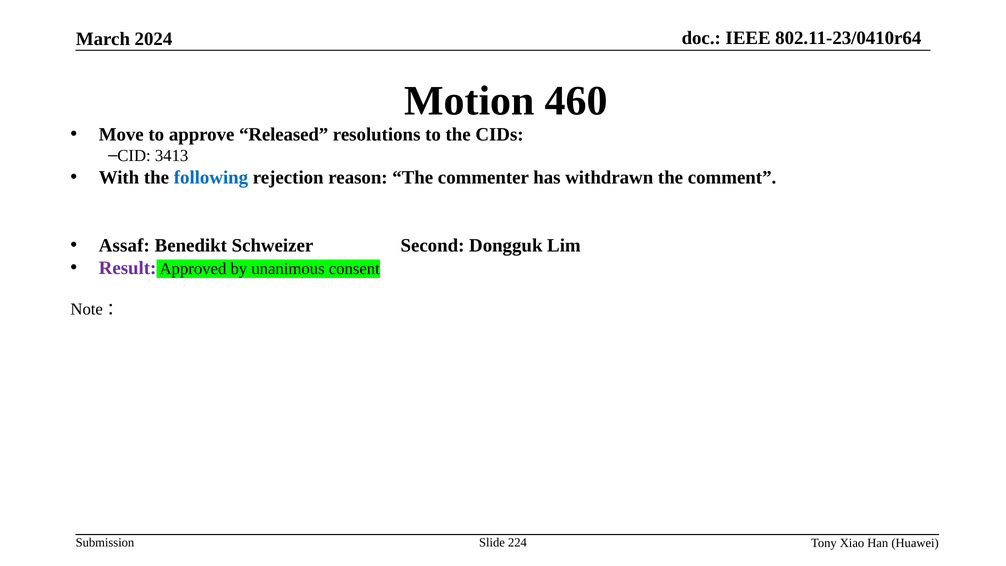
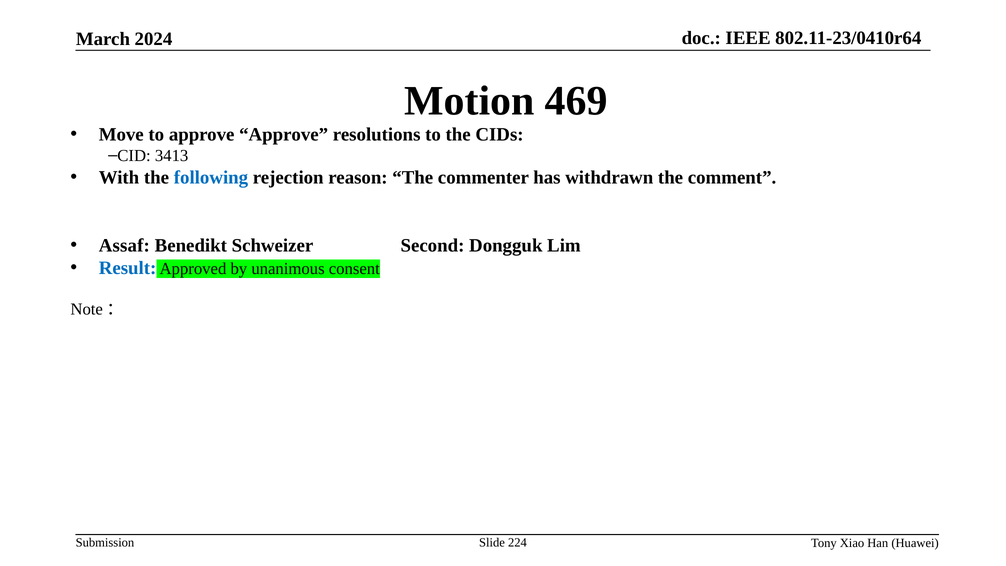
460: 460 -> 469
approve Released: Released -> Approve
Result colour: purple -> blue
